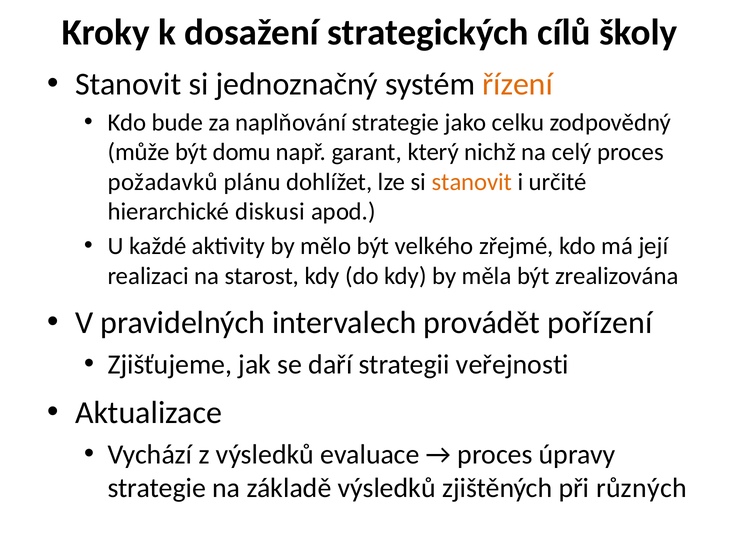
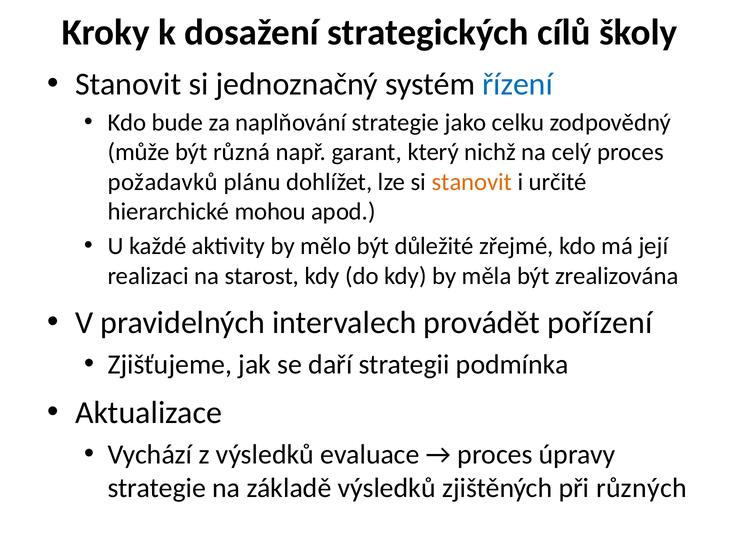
řízení colour: orange -> blue
domu: domu -> různá
diskusi: diskusi -> mohou
velkého: velkého -> důležité
veřejnosti: veřejnosti -> podmínka
